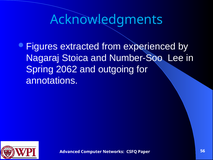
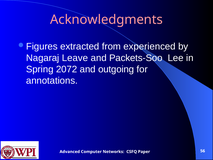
Acknowledgments colour: light blue -> pink
Stoica: Stoica -> Leave
Number-Soo: Number-Soo -> Packets-Soo
2062: 2062 -> 2072
